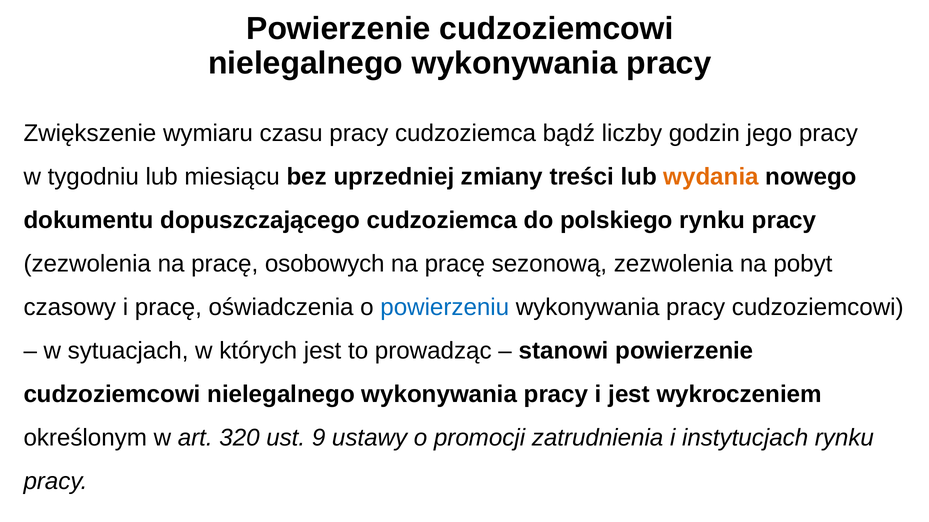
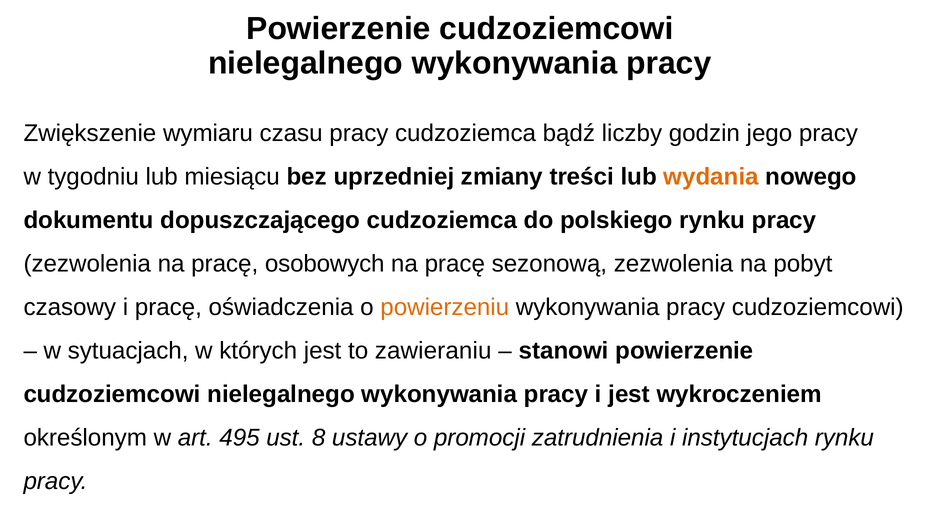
powierzeniu colour: blue -> orange
prowadząc: prowadząc -> zawieraniu
320: 320 -> 495
9: 9 -> 8
